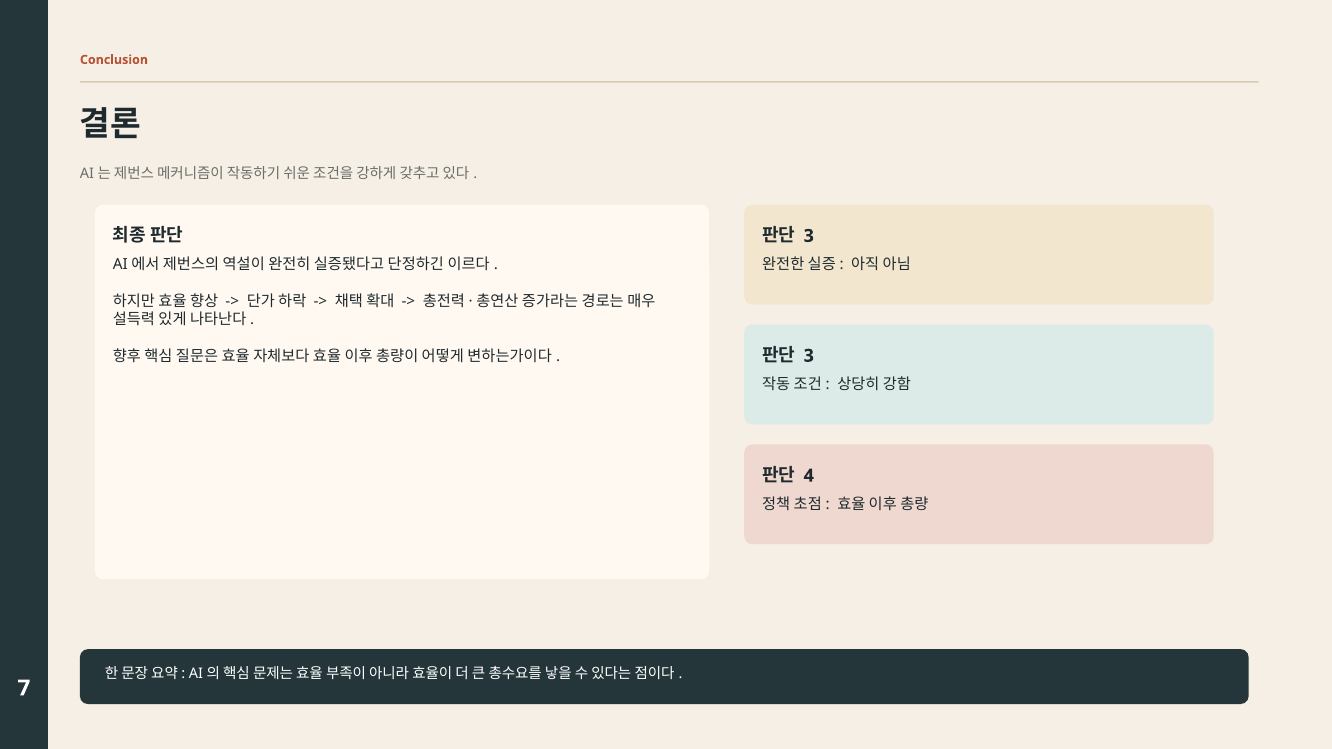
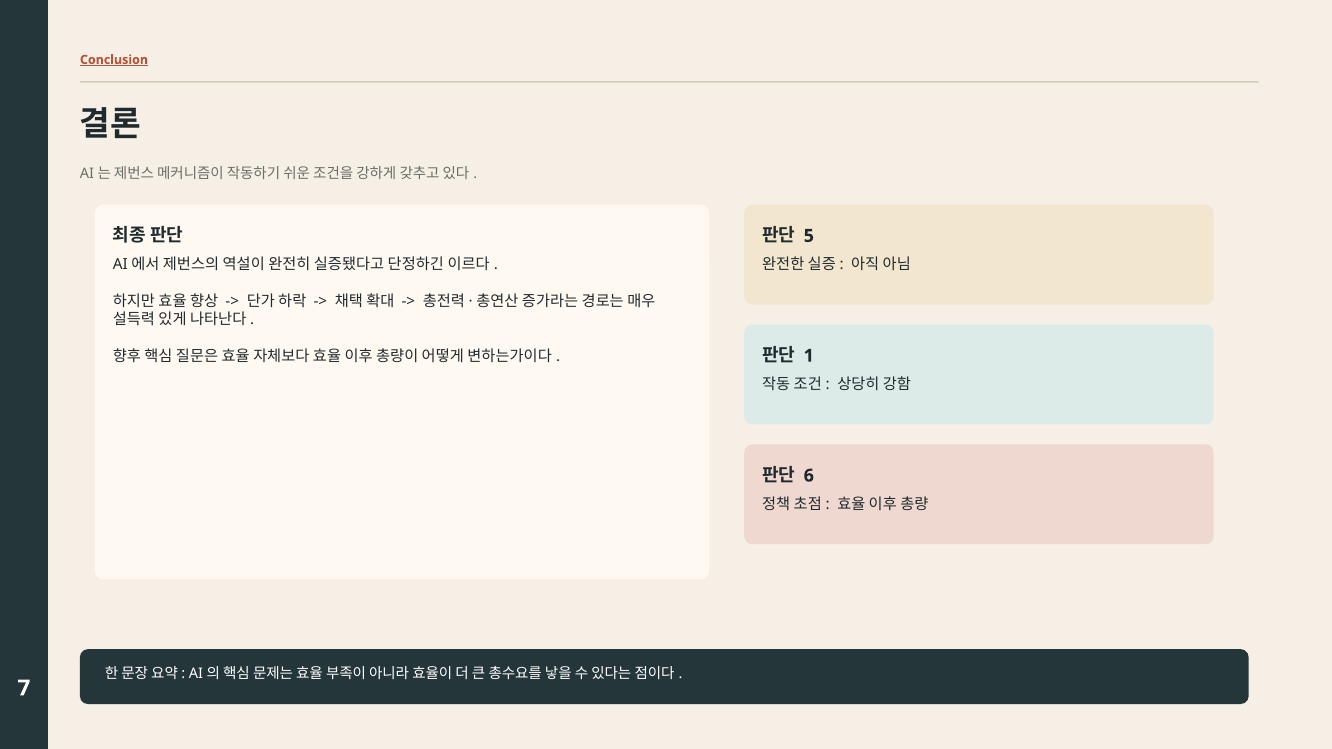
Conclusion underline: none -> present
3 at (809, 236): 3 -> 5
3 at (809, 356): 3 -> 1
4: 4 -> 6
